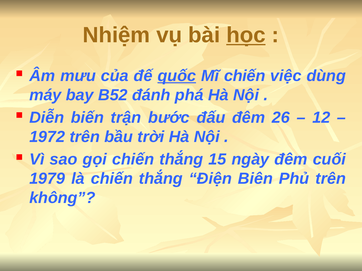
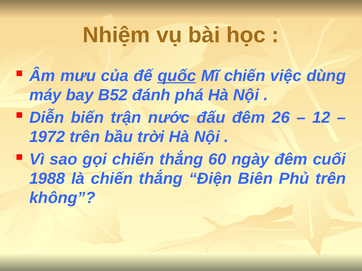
học underline: present -> none
bước: bước -> nước
15: 15 -> 60
1979: 1979 -> 1988
